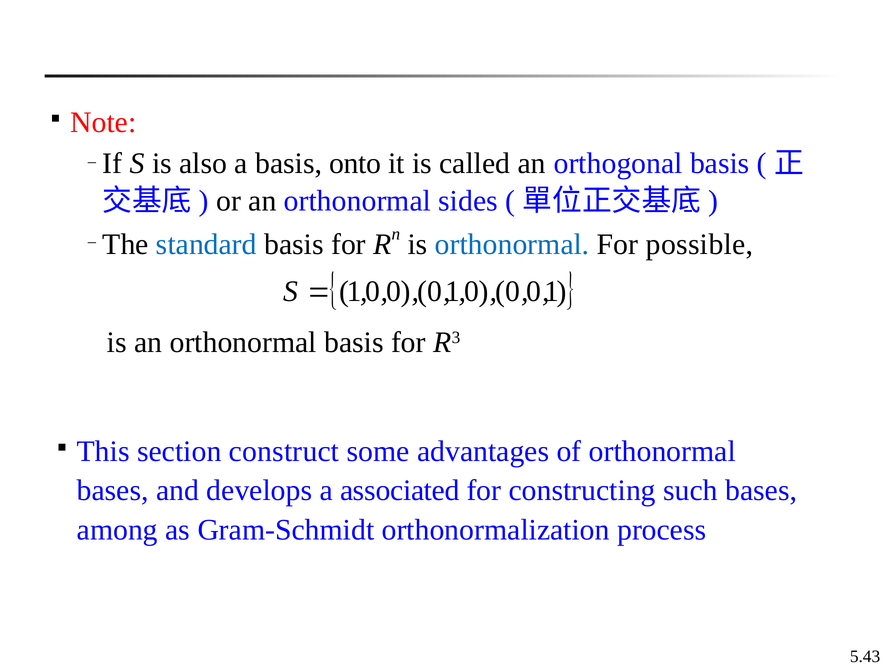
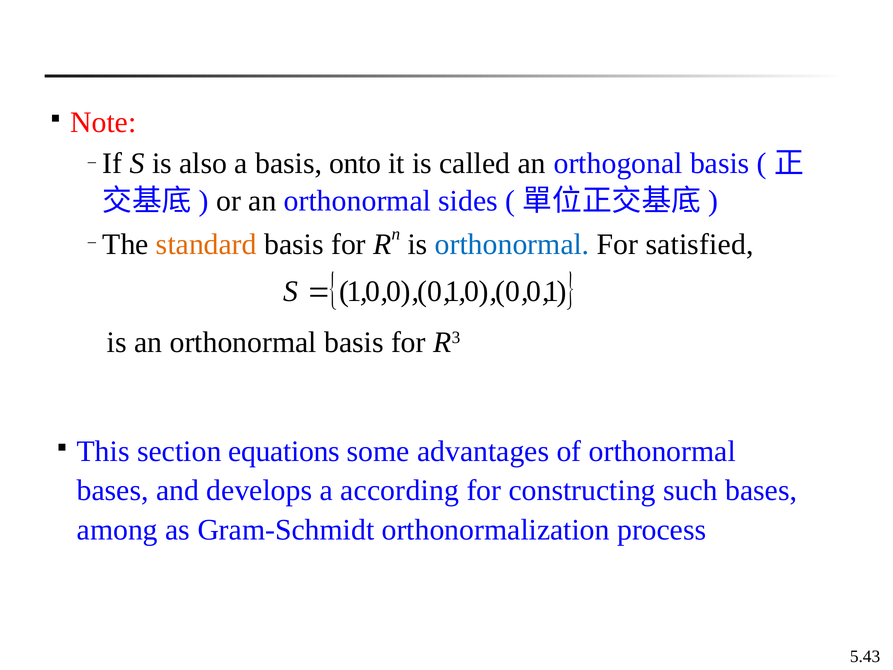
standard colour: blue -> orange
possible: possible -> satisfied
construct: construct -> equations
associated: associated -> according
